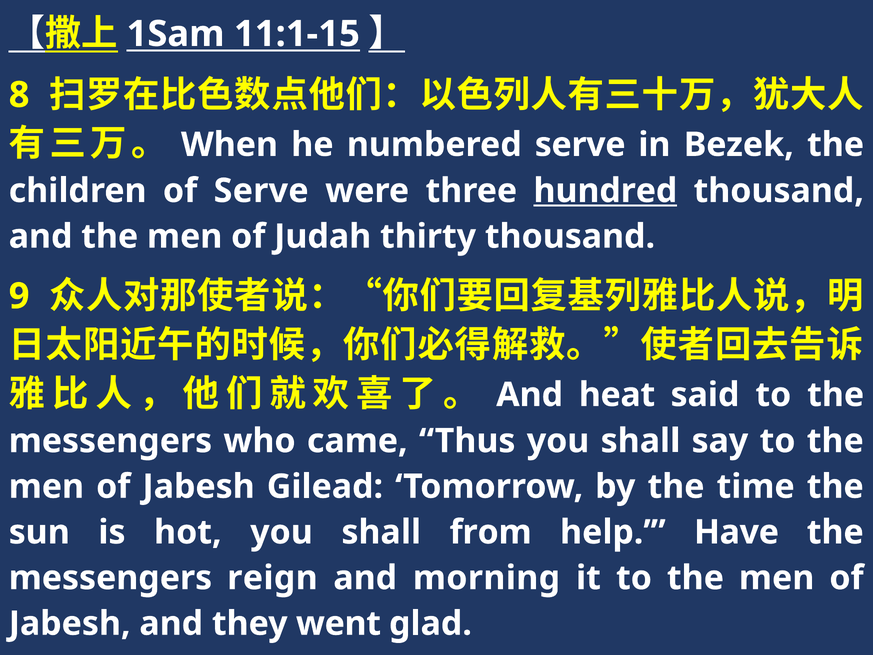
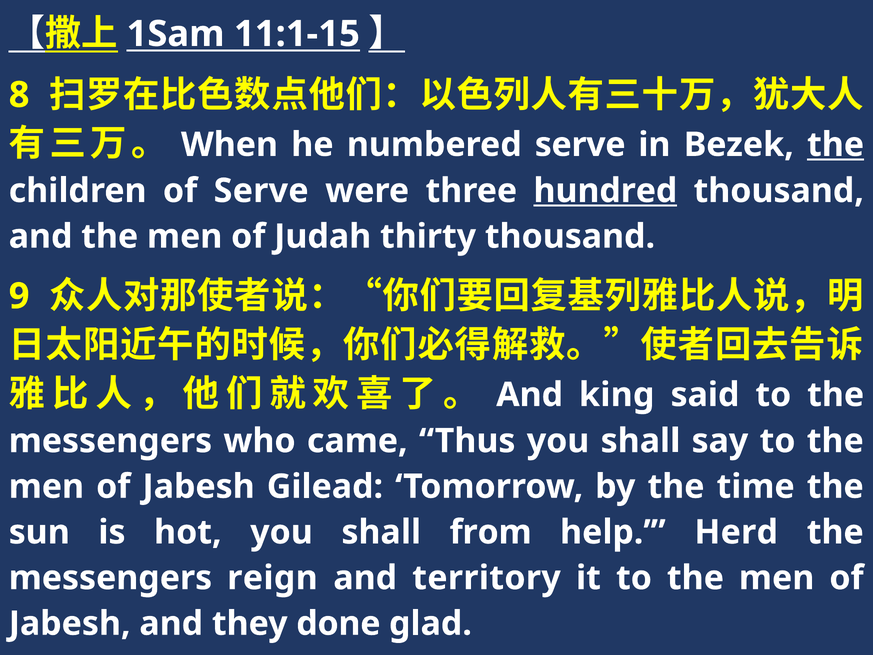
the at (836, 145) underline: none -> present
heat: heat -> king
Have: Have -> Herd
morning: morning -> territory
went: went -> done
